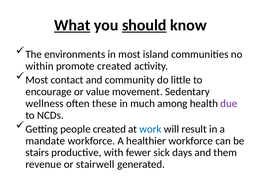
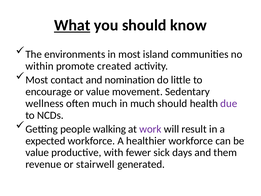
should at (144, 25) underline: present -> none
community: community -> nomination
often these: these -> much
much among: among -> should
people created: created -> walking
work colour: blue -> purple
mandate: mandate -> expected
stairs at (37, 152): stairs -> value
